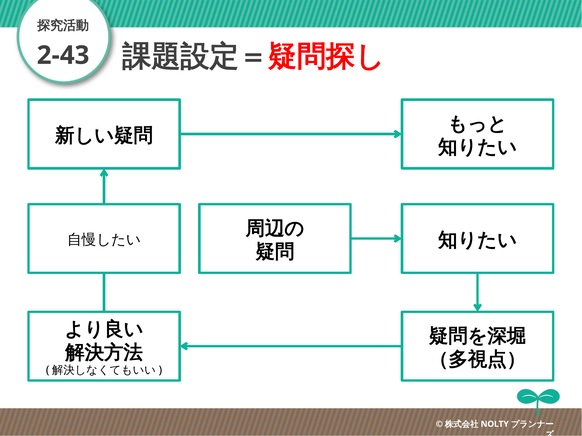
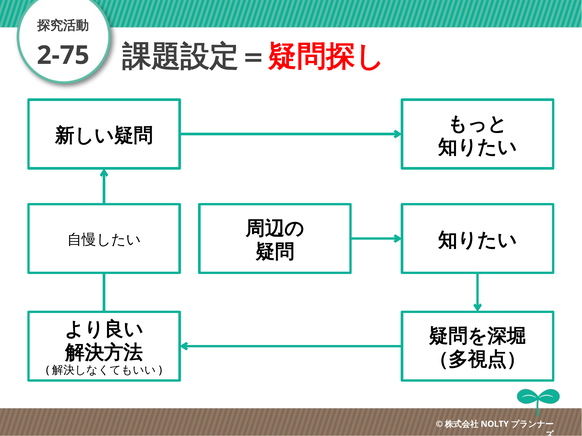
2-43: 2-43 -> 2-75
